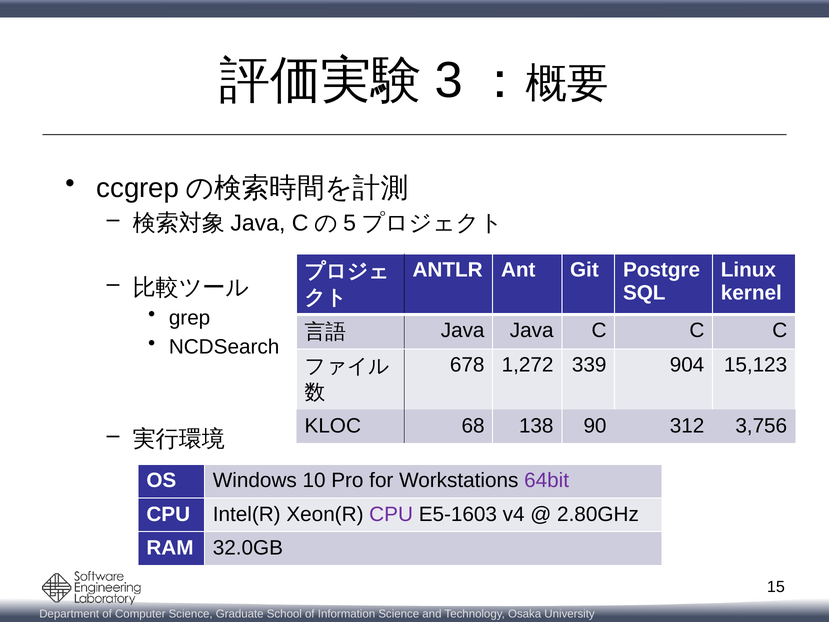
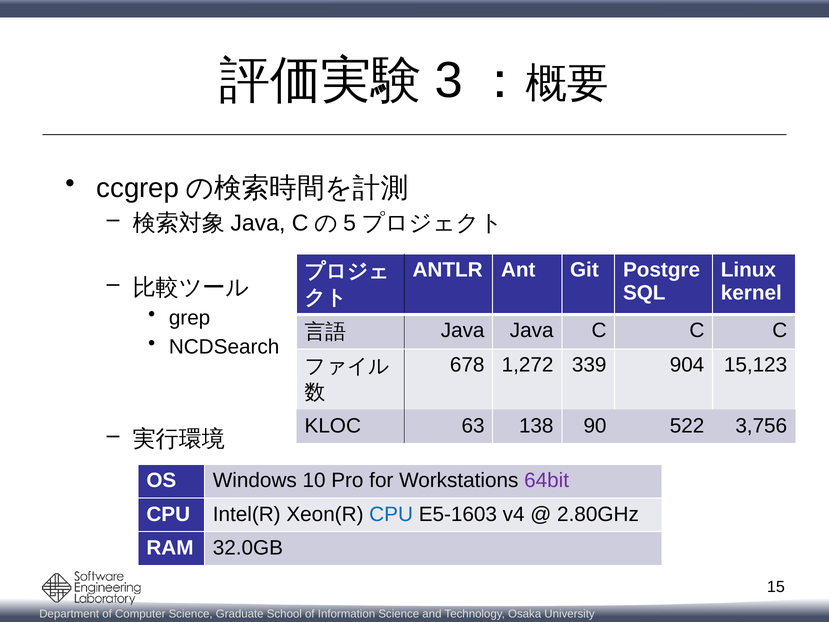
68: 68 -> 63
312: 312 -> 522
CPU at (391, 514) colour: purple -> blue
